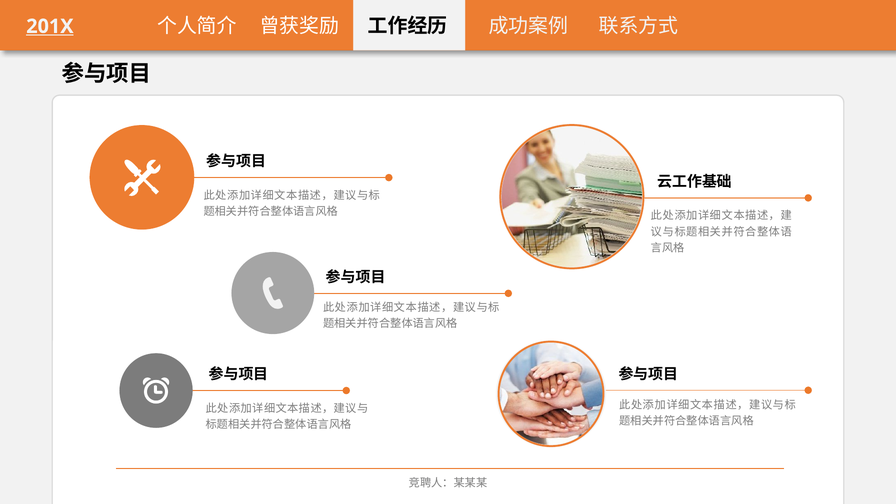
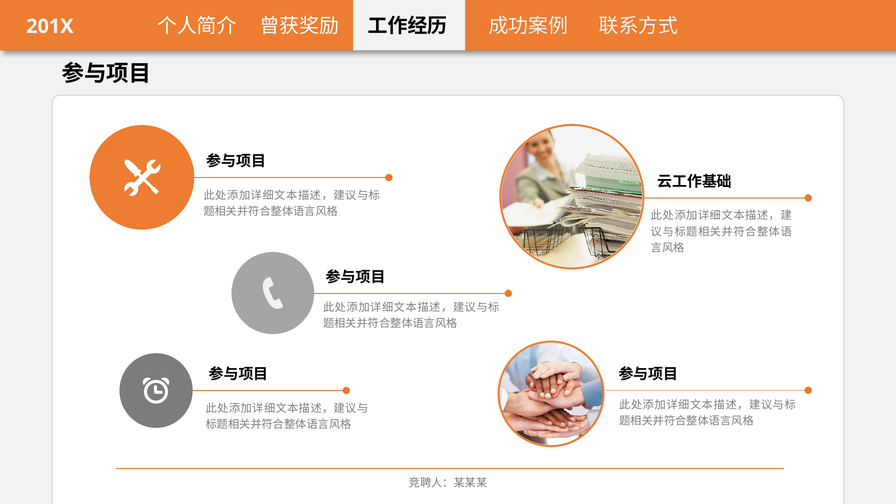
201X underline: present -> none
